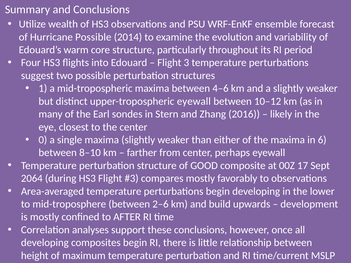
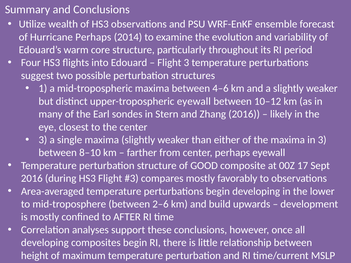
Hurricane Possible: Possible -> Perhaps
0 at (43, 140): 0 -> 3
in 6: 6 -> 3
2064 at (32, 179): 2064 -> 2016
